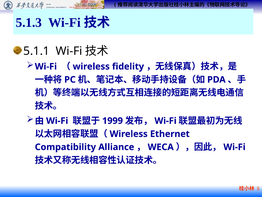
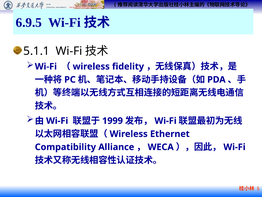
5.1.3: 5.1.3 -> 6.9.5
